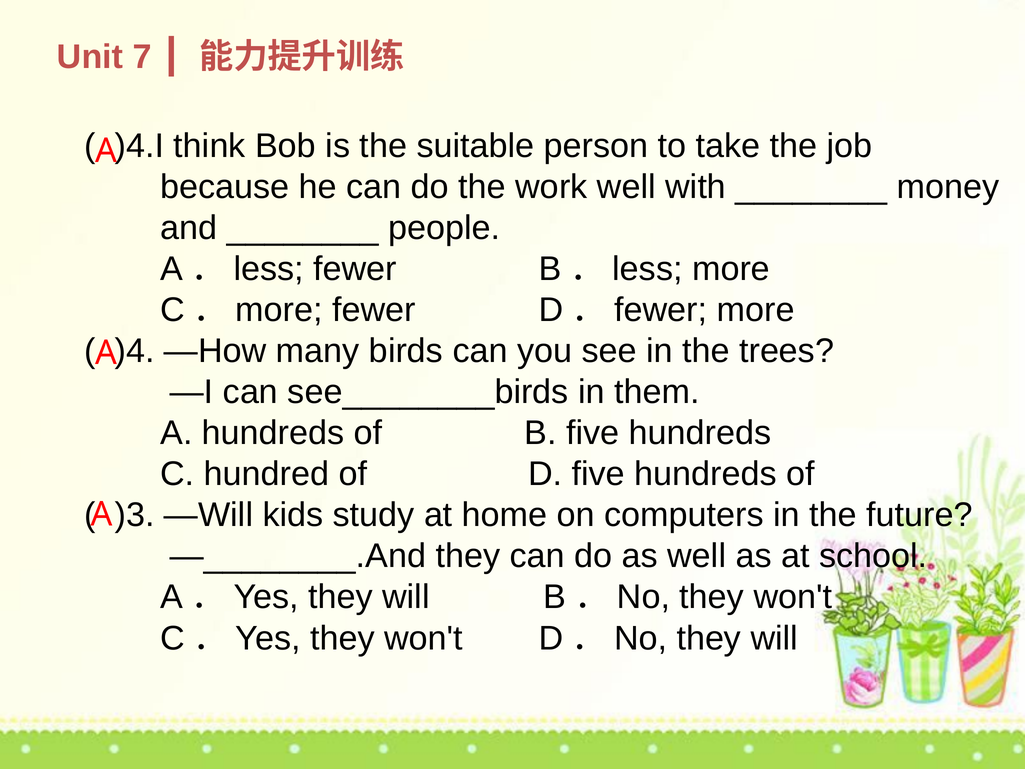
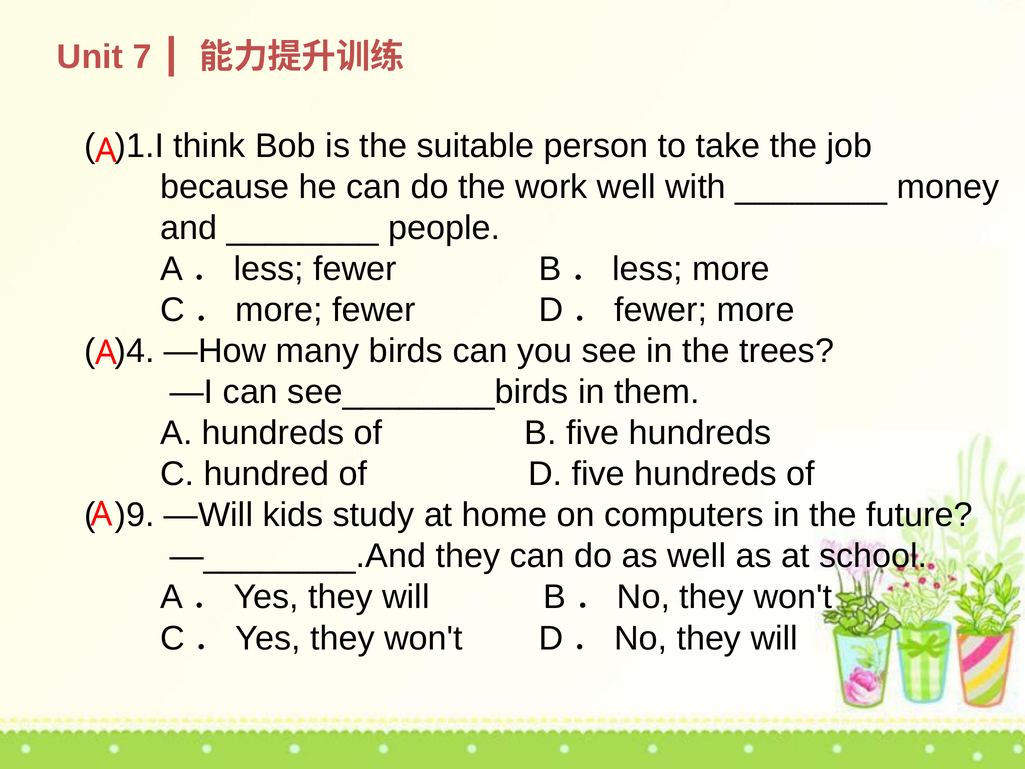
)4.I: )4.I -> )1.I
)3: )3 -> )9
